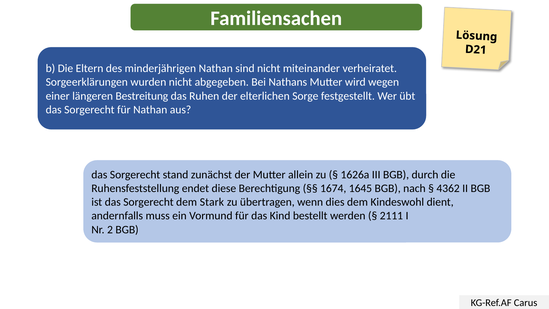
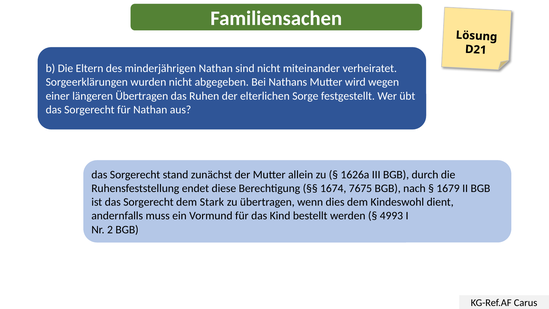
längeren Bestreitung: Bestreitung -> Übertragen
1645: 1645 -> 7675
4362: 4362 -> 1679
2111: 2111 -> 4993
